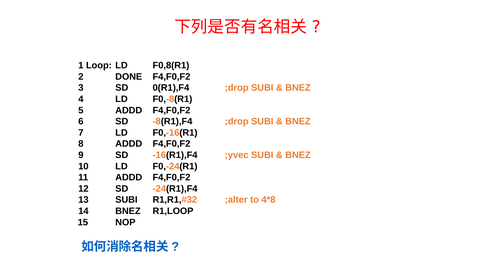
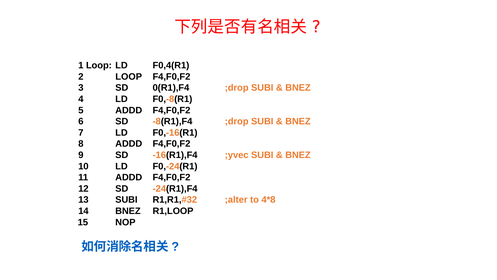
F0,8(R1: F0,8(R1 -> F0,4(R1
2 DONE: DONE -> LOOP
